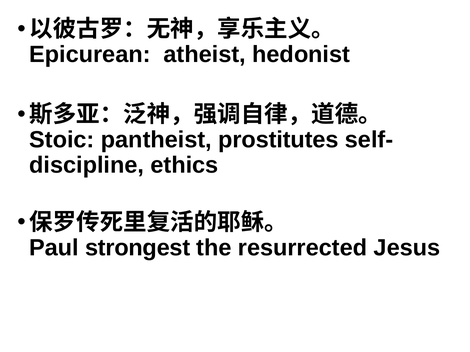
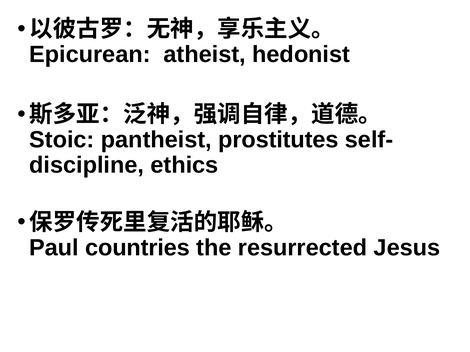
strongest: strongest -> countries
